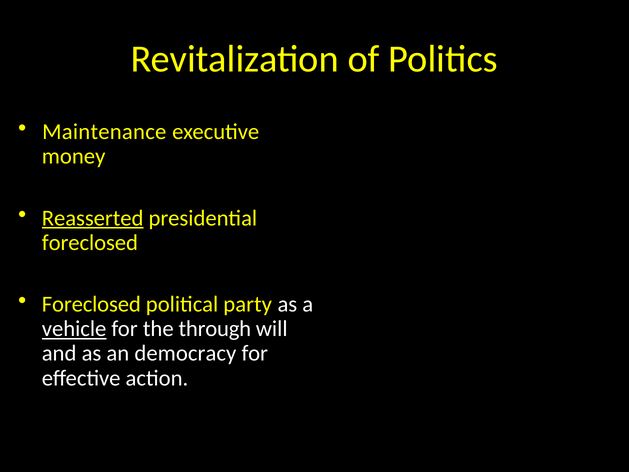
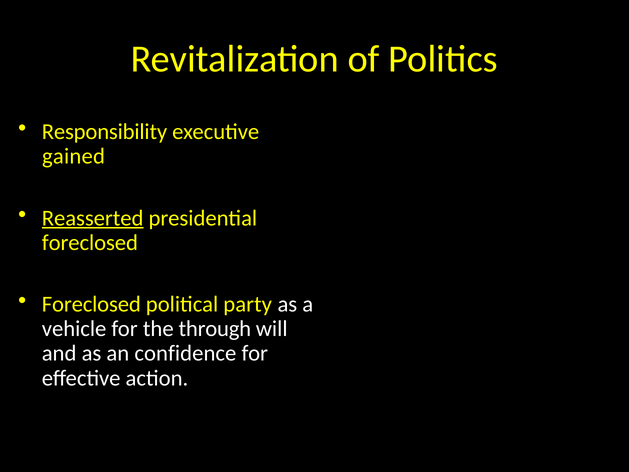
Maintenance: Maintenance -> Responsibility
money: money -> gained
vehicle underline: present -> none
democracy: democracy -> confidence
